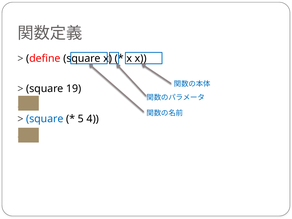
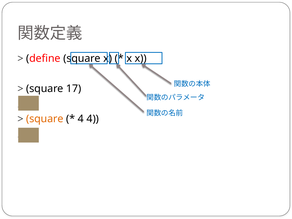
19: 19 -> 17
square at (45, 119) colour: blue -> orange
5 at (81, 119): 5 -> 4
